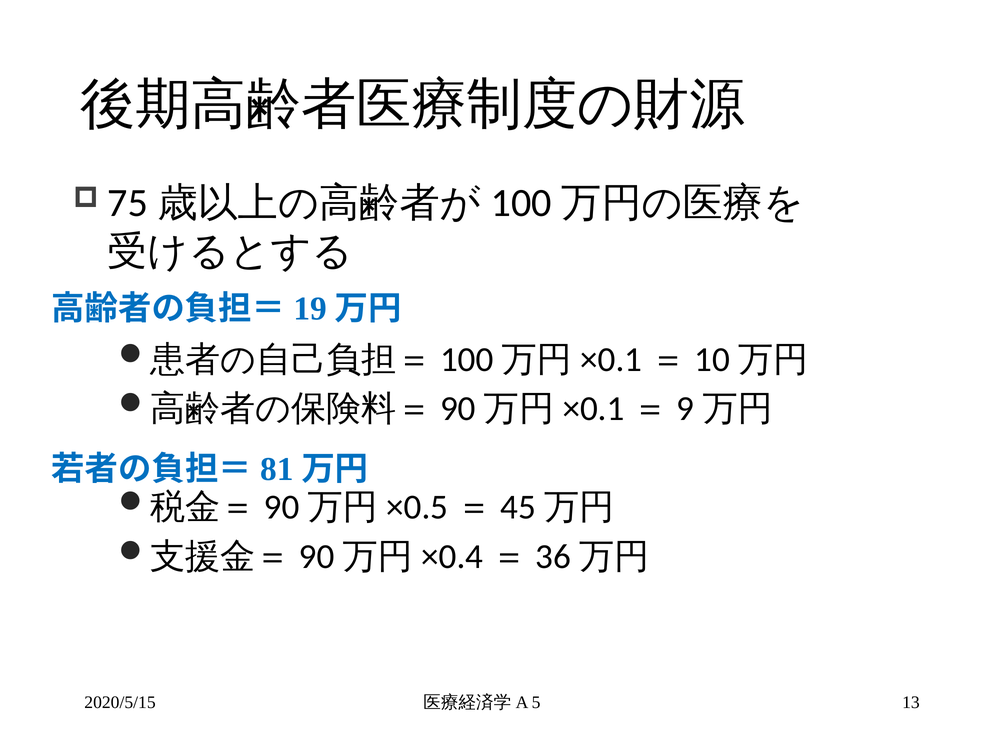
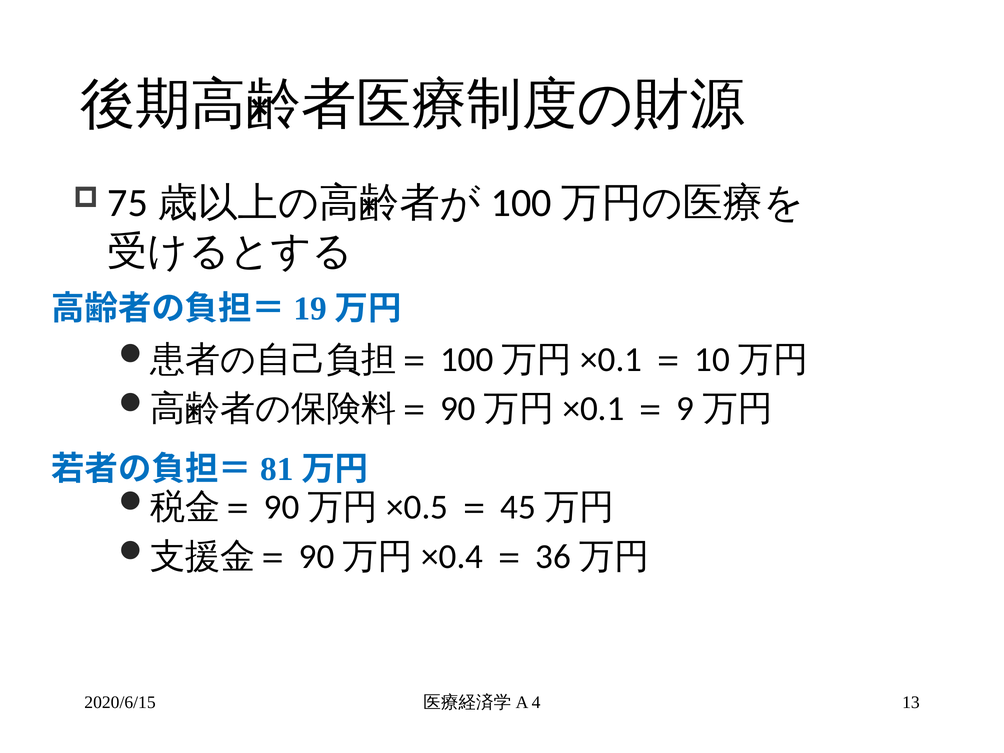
2020/5/15: 2020/5/15 -> 2020/6/15
5: 5 -> 4
